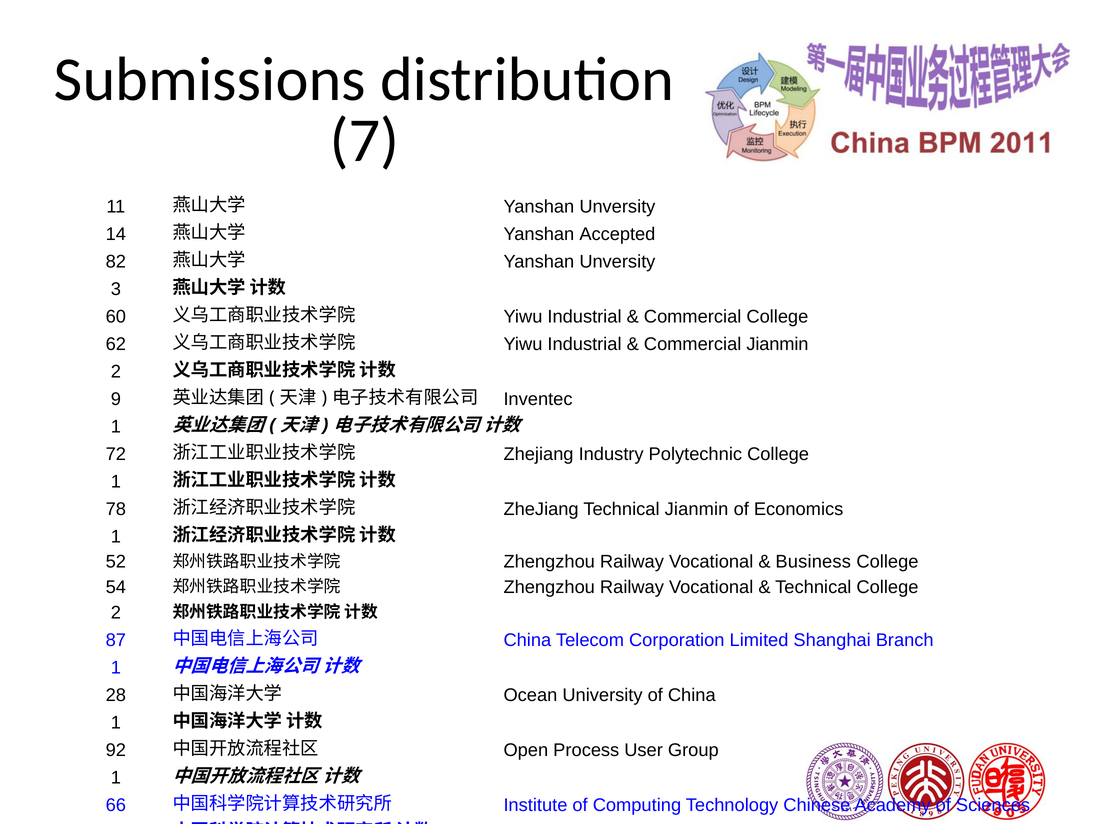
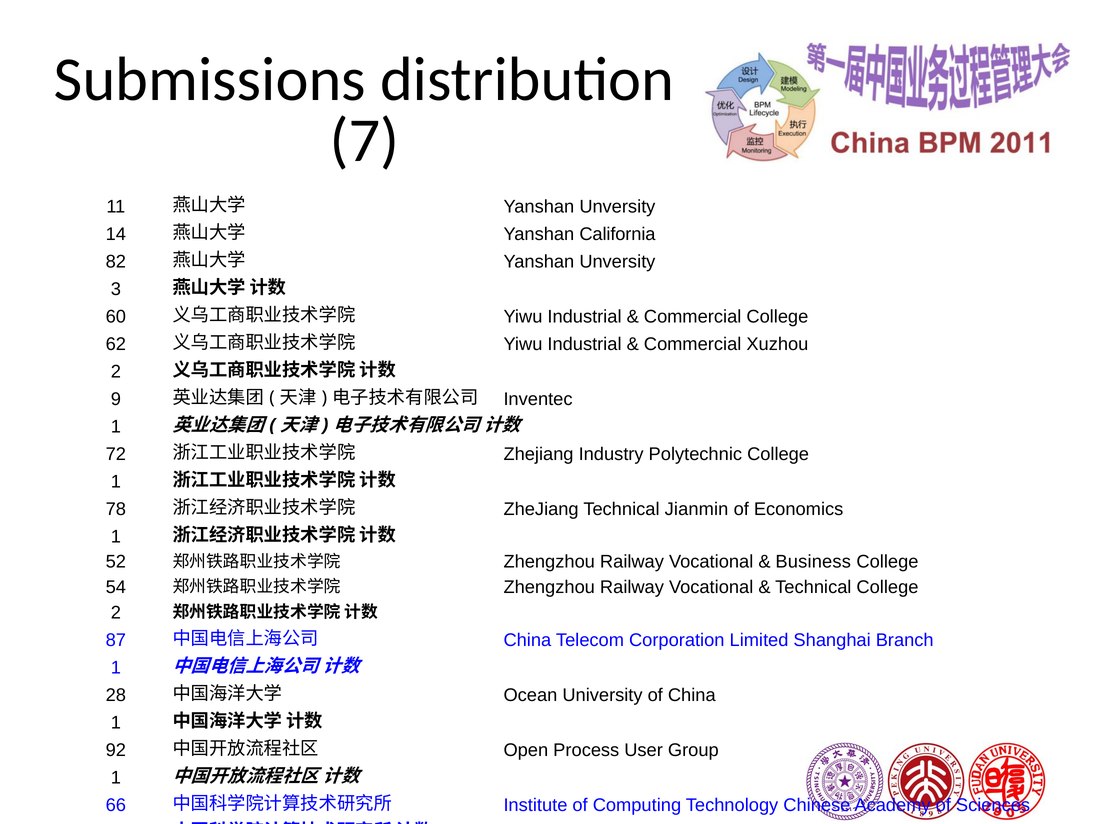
Accepted: Accepted -> California
Commercial Jianmin: Jianmin -> Xuzhou
